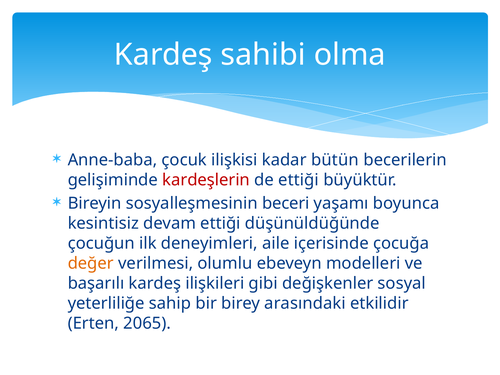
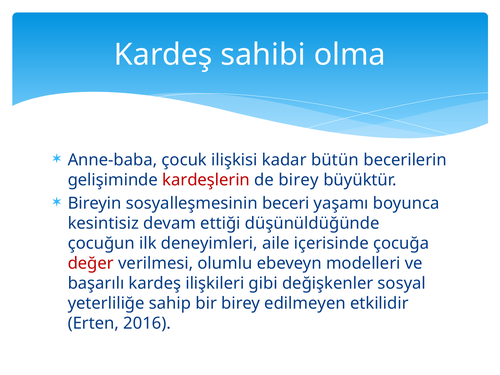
de ettiği: ettiği -> birey
değer colour: orange -> red
arasındaki: arasındaki -> edilmeyen
2065: 2065 -> 2016
